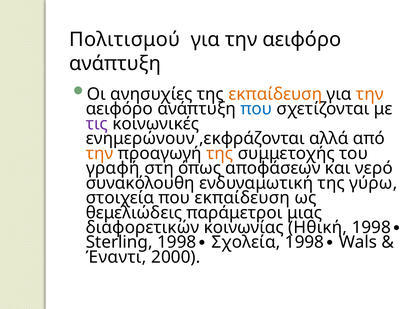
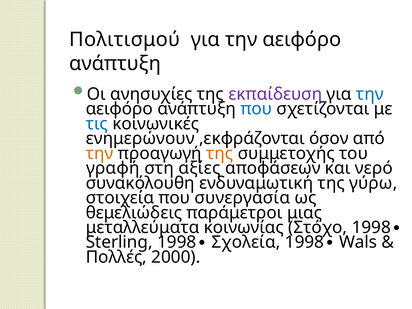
εκπαίδευση at (275, 94) colour: orange -> purple
την at (370, 94) colour: orange -> blue
τις colour: purple -> blue
αλλά: αλλά -> όσον
όπως: όπως -> αξίες
που εκπαίδευση: εκπαίδευση -> συνεργασία
διαφορετικών: διαφορετικών -> μεταλλεύματα
Ηθική: Ηθική -> Στόχο
Έναντι: Έναντι -> Πολλές
